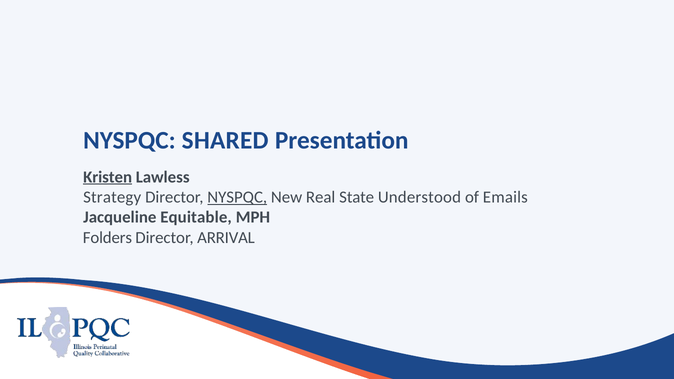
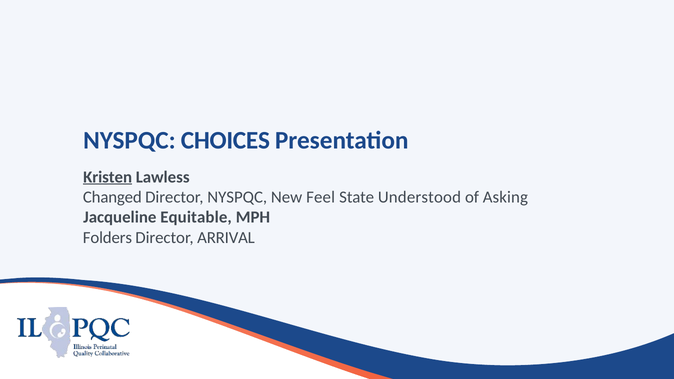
SHARED: SHARED -> CHOICES
Strategy: Strategy -> Changed
NYSPQC at (237, 197) underline: present -> none
Real: Real -> Feel
Emails: Emails -> Asking
